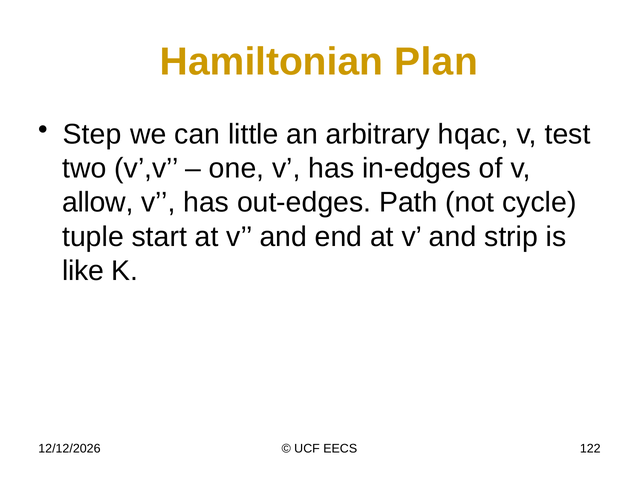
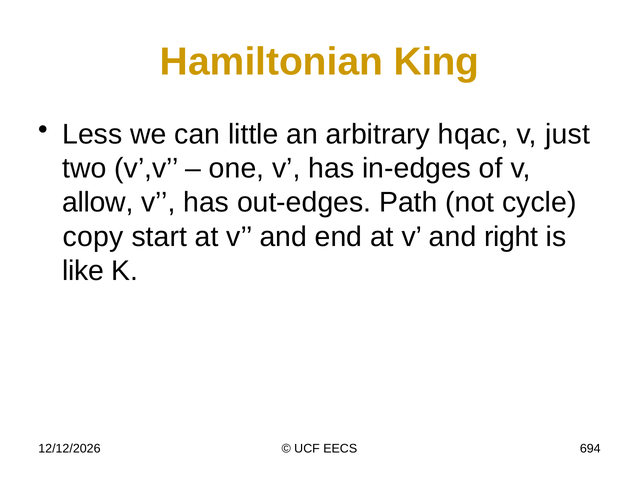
Plan: Plan -> King
Step: Step -> Less
test: test -> just
tuple: tuple -> copy
strip: strip -> right
122: 122 -> 694
